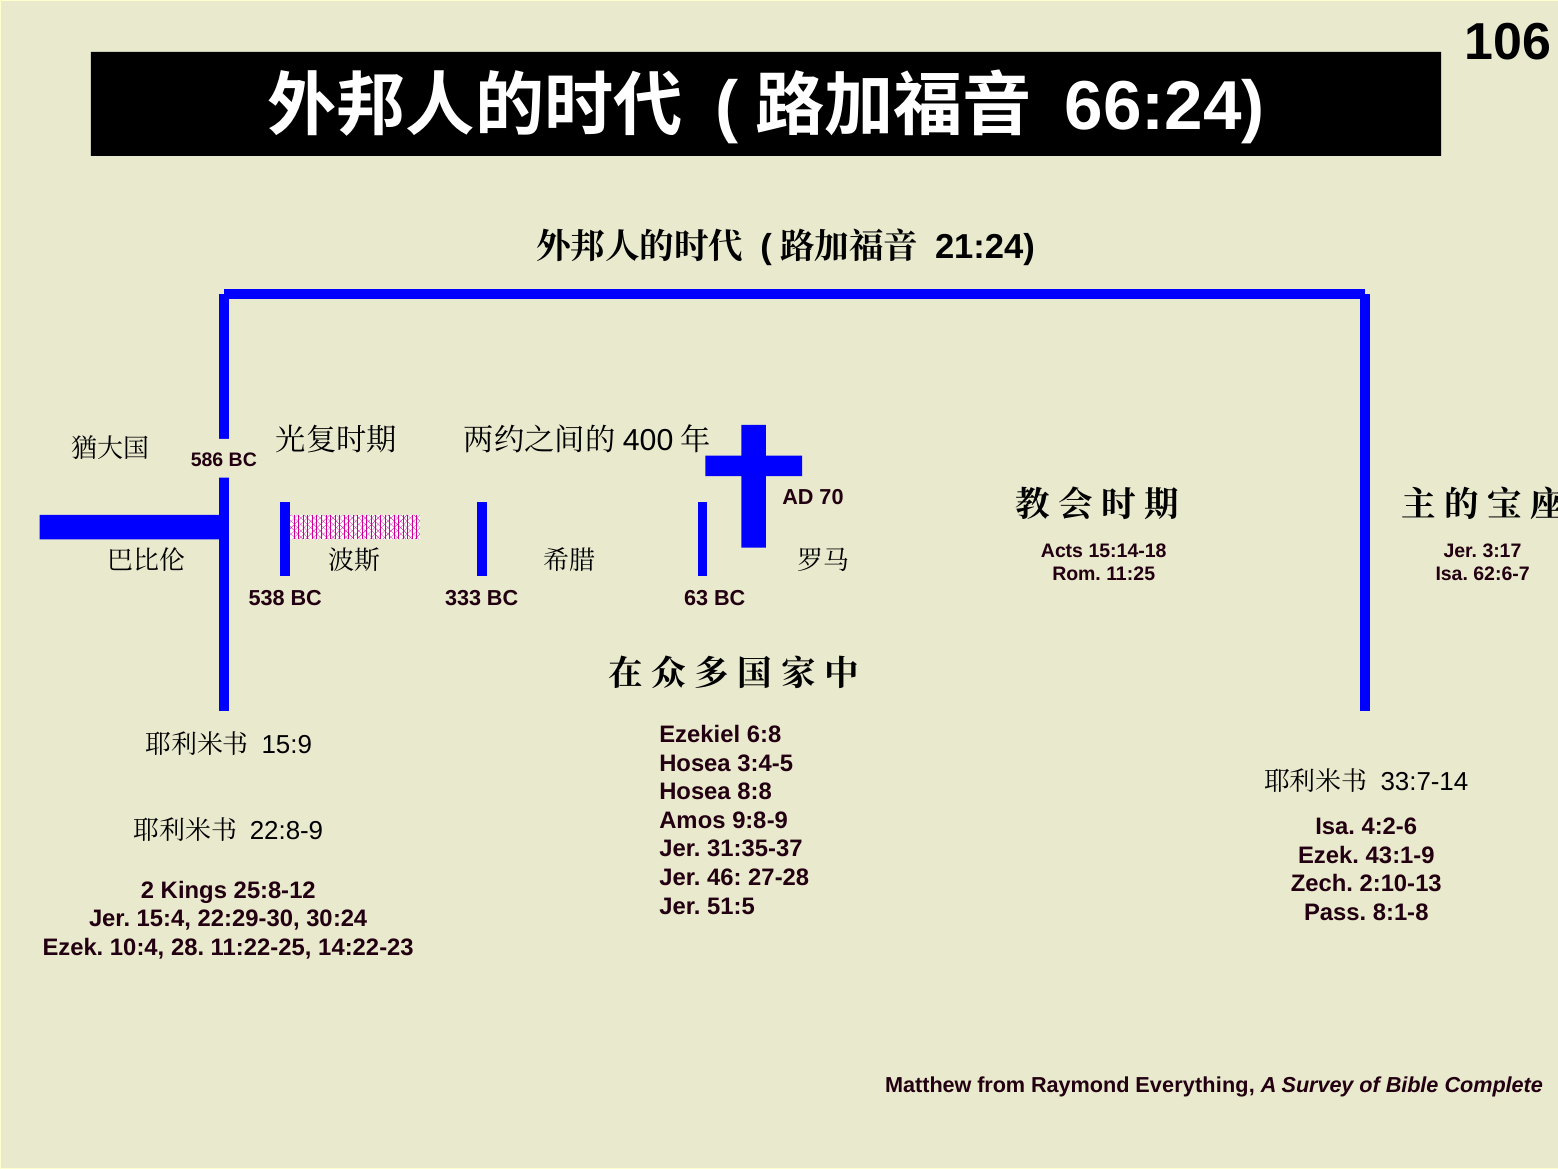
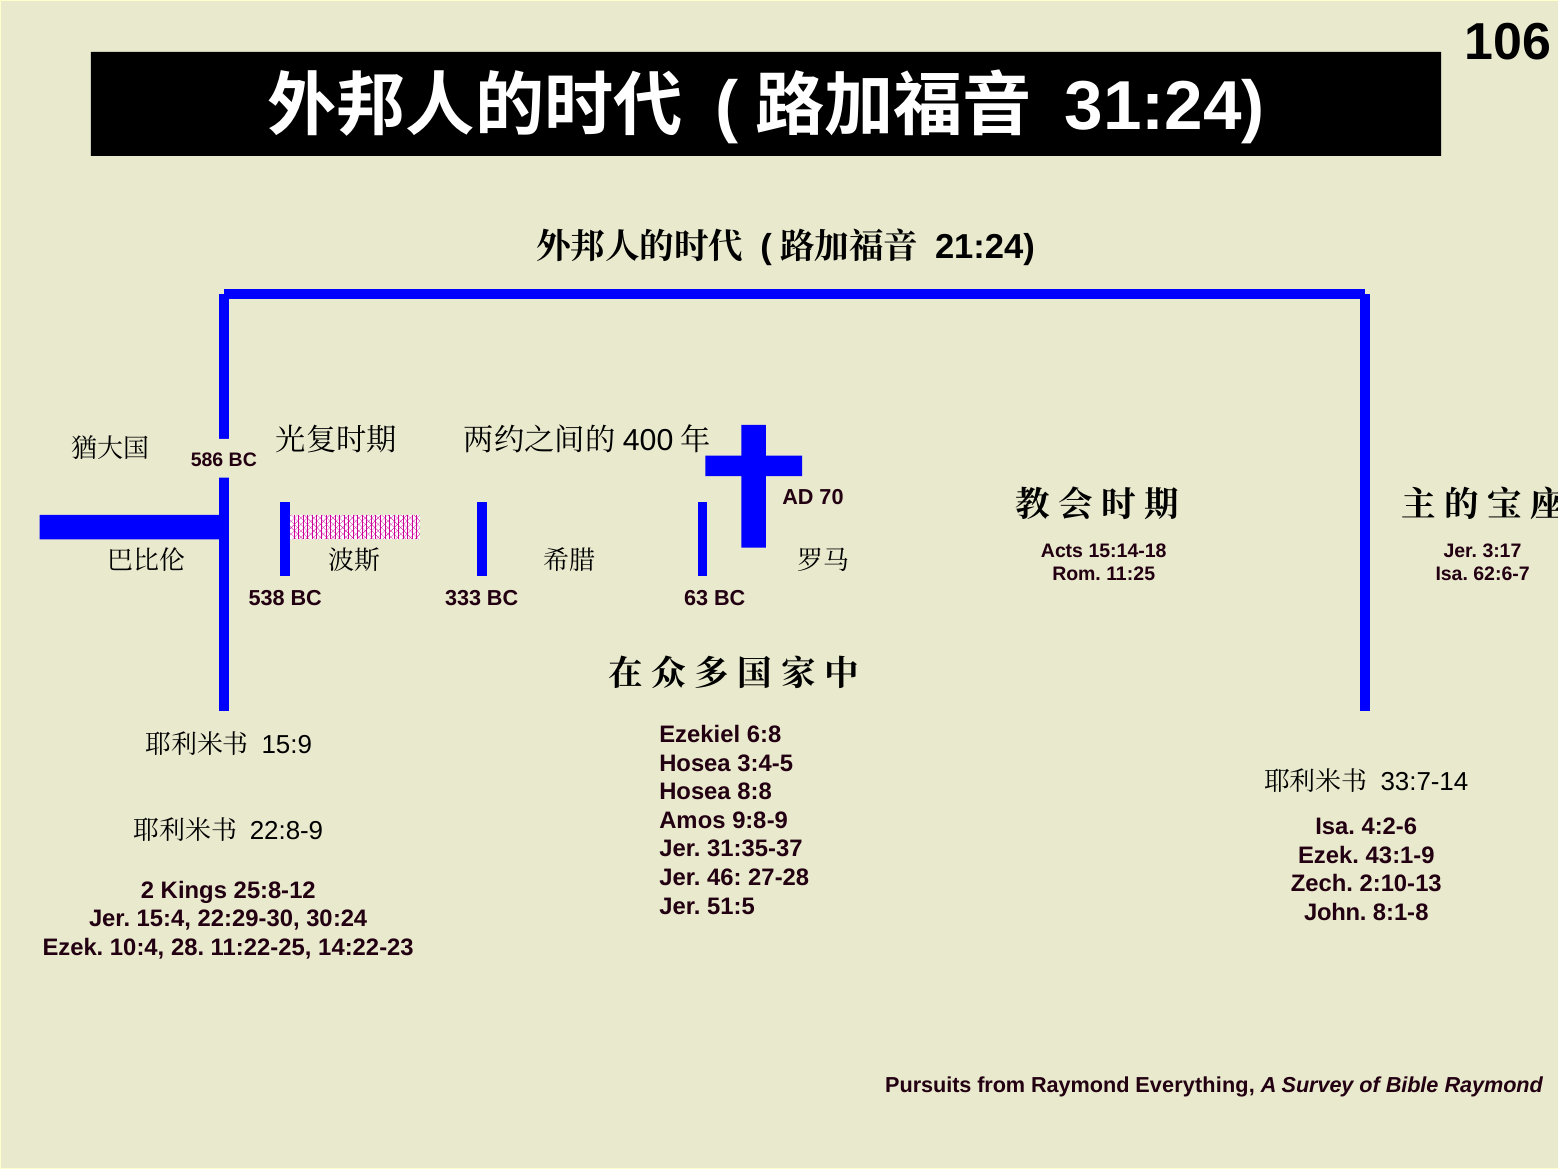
66:24: 66:24 -> 31:24
Pass: Pass -> John
Matthew: Matthew -> Pursuits
Bible Complete: Complete -> Raymond
